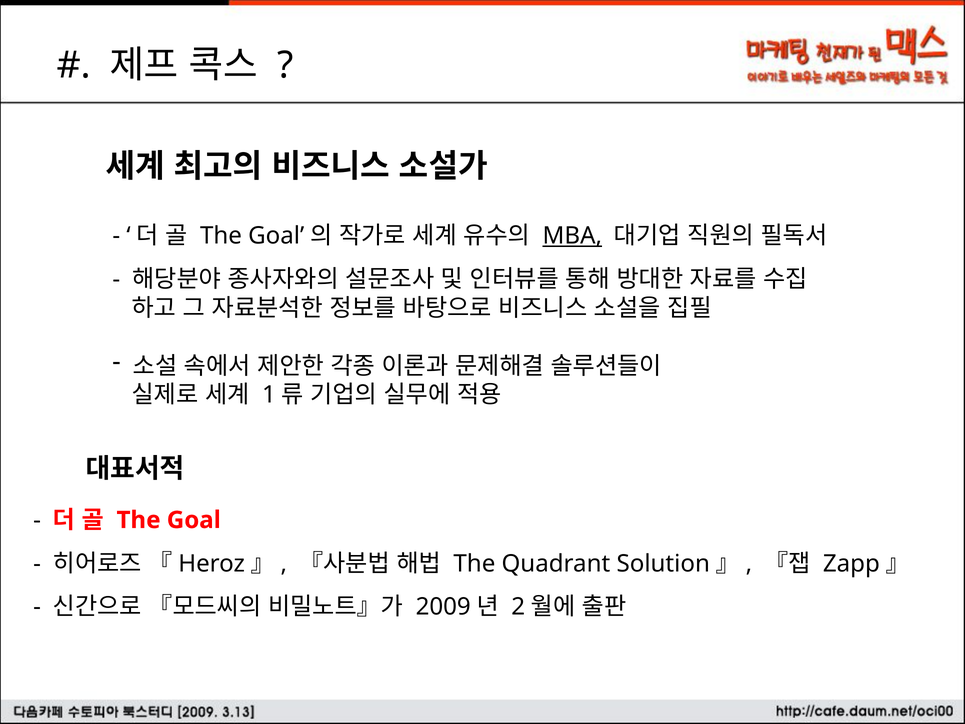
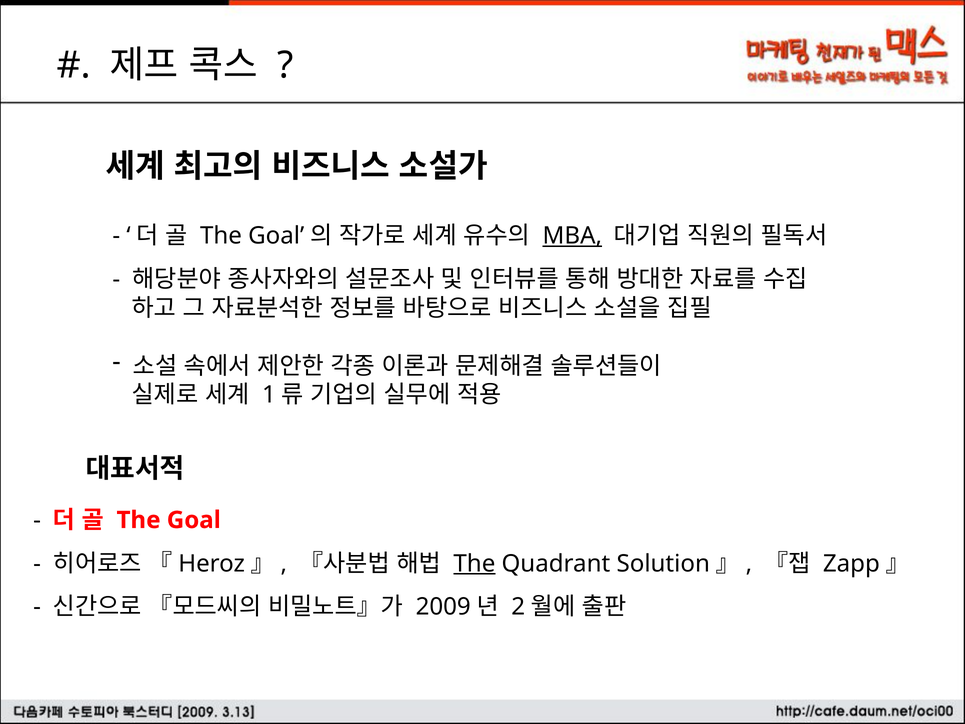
The at (474, 563) underline: none -> present
